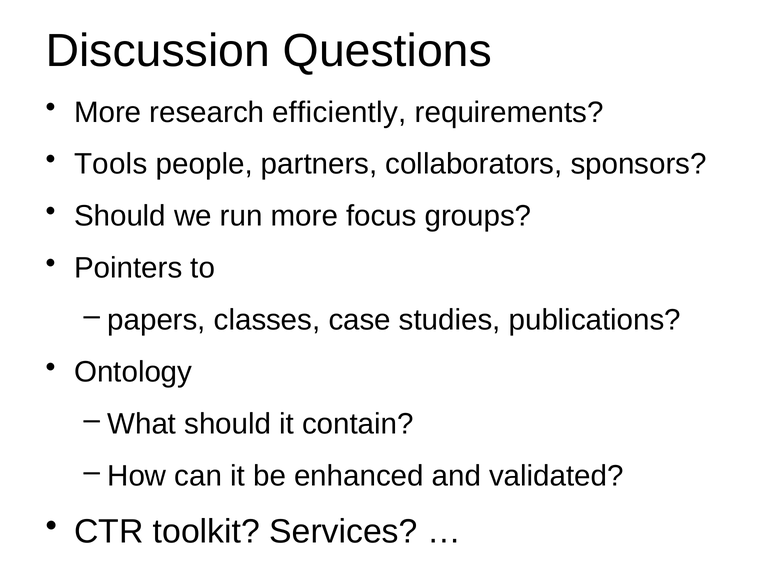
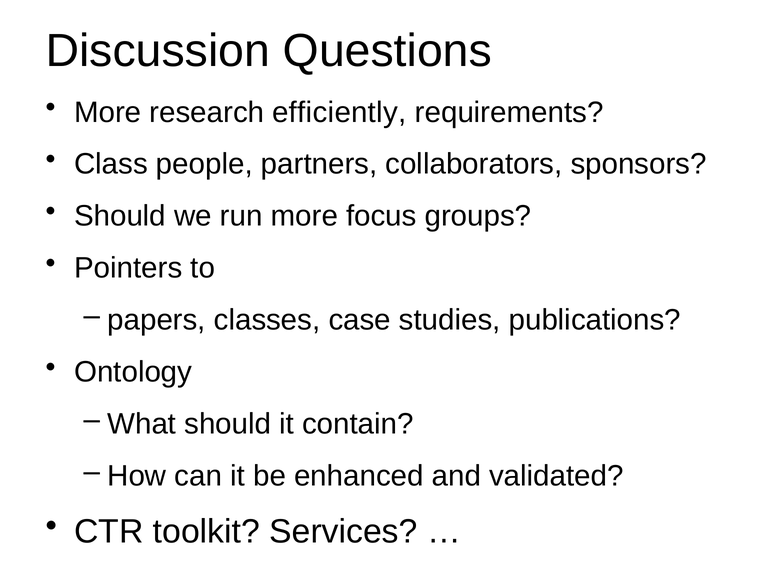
Tools: Tools -> Class
